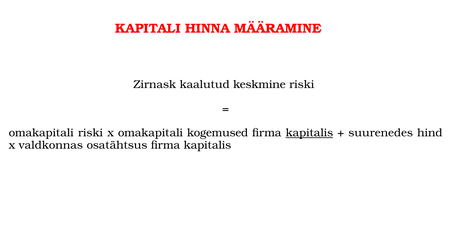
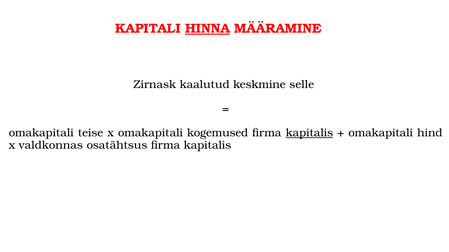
HINNA underline: none -> present
keskmine riski: riski -> selle
omakapitali riski: riski -> teise
suurenedes at (381, 133): suurenedes -> omakapitali
